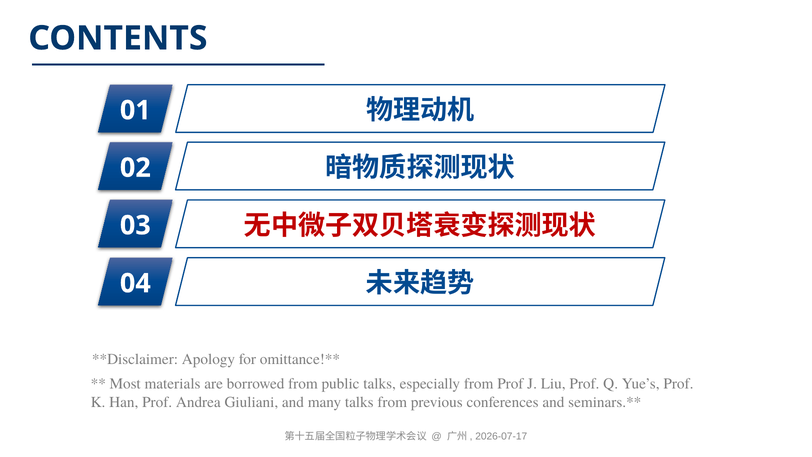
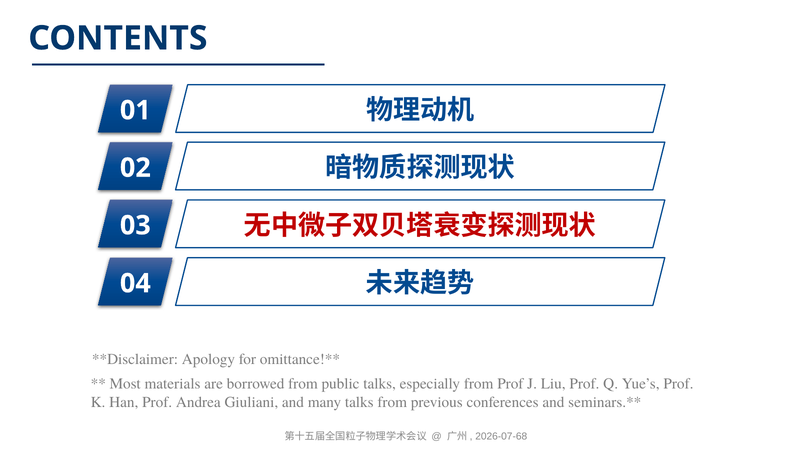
2026-07-17: 2026-07-17 -> 2026-07-68
